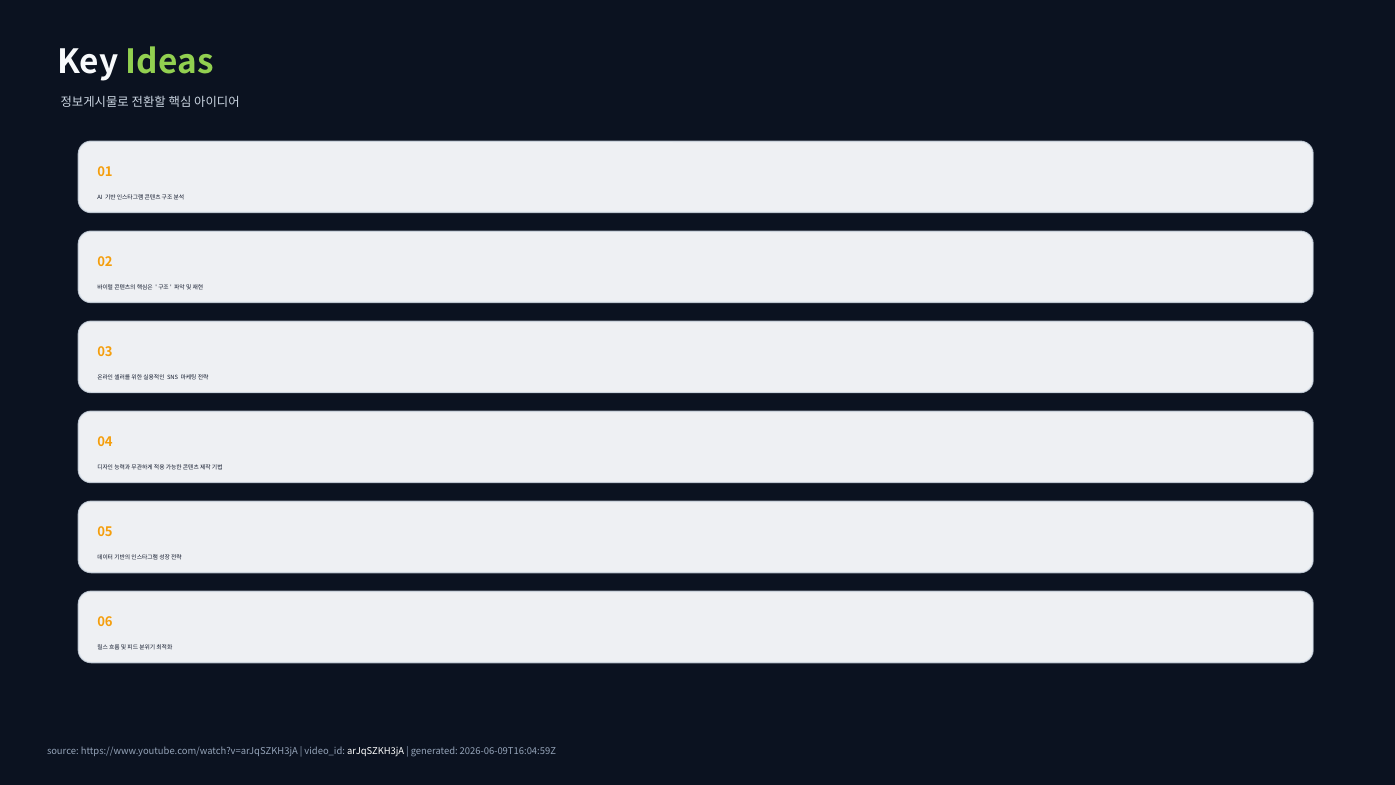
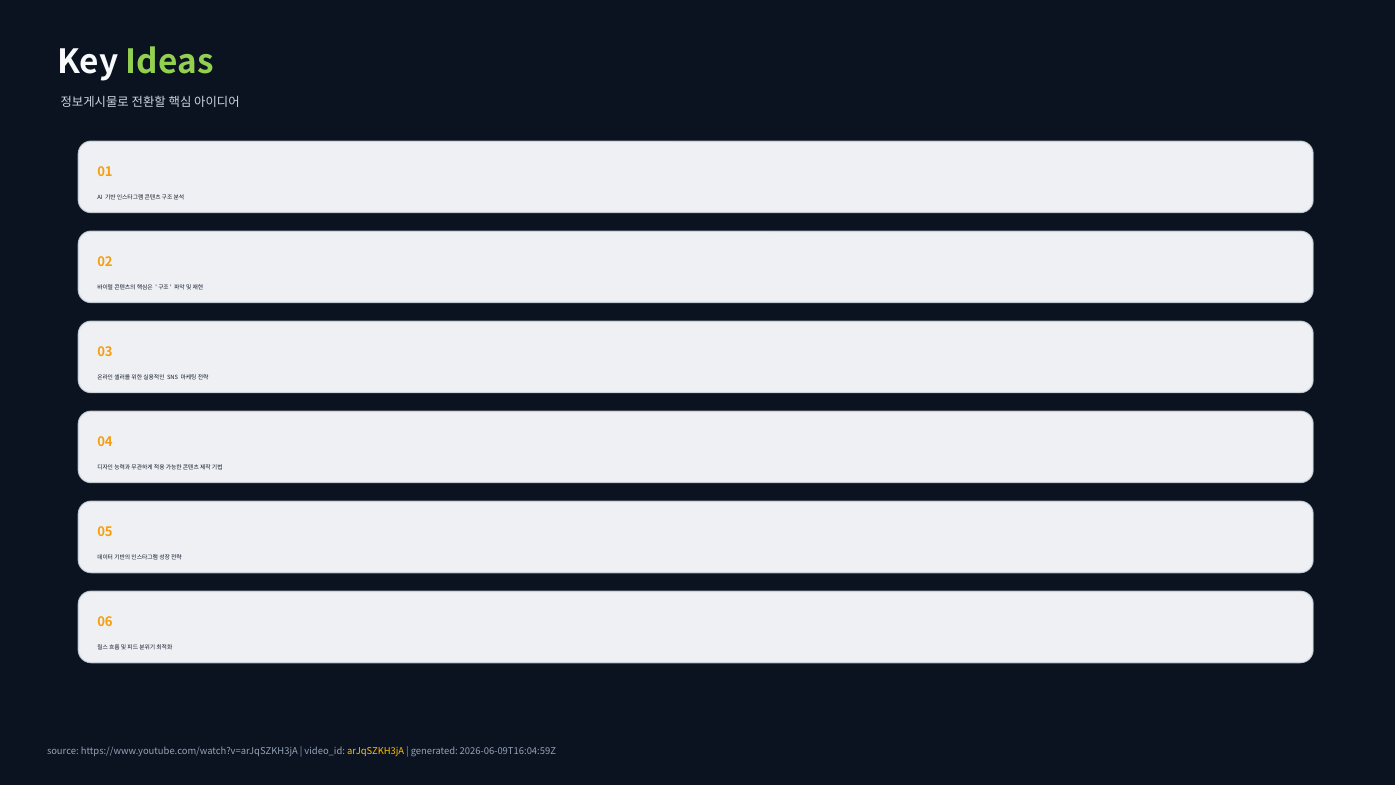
arJqSZKH3jA colour: white -> yellow
